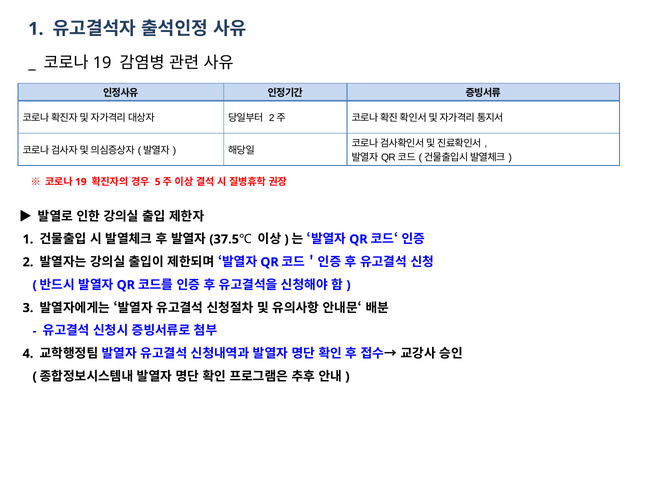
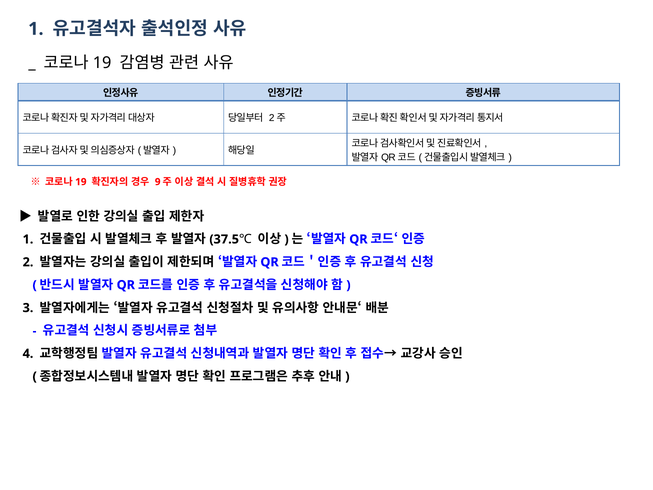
5: 5 -> 9
